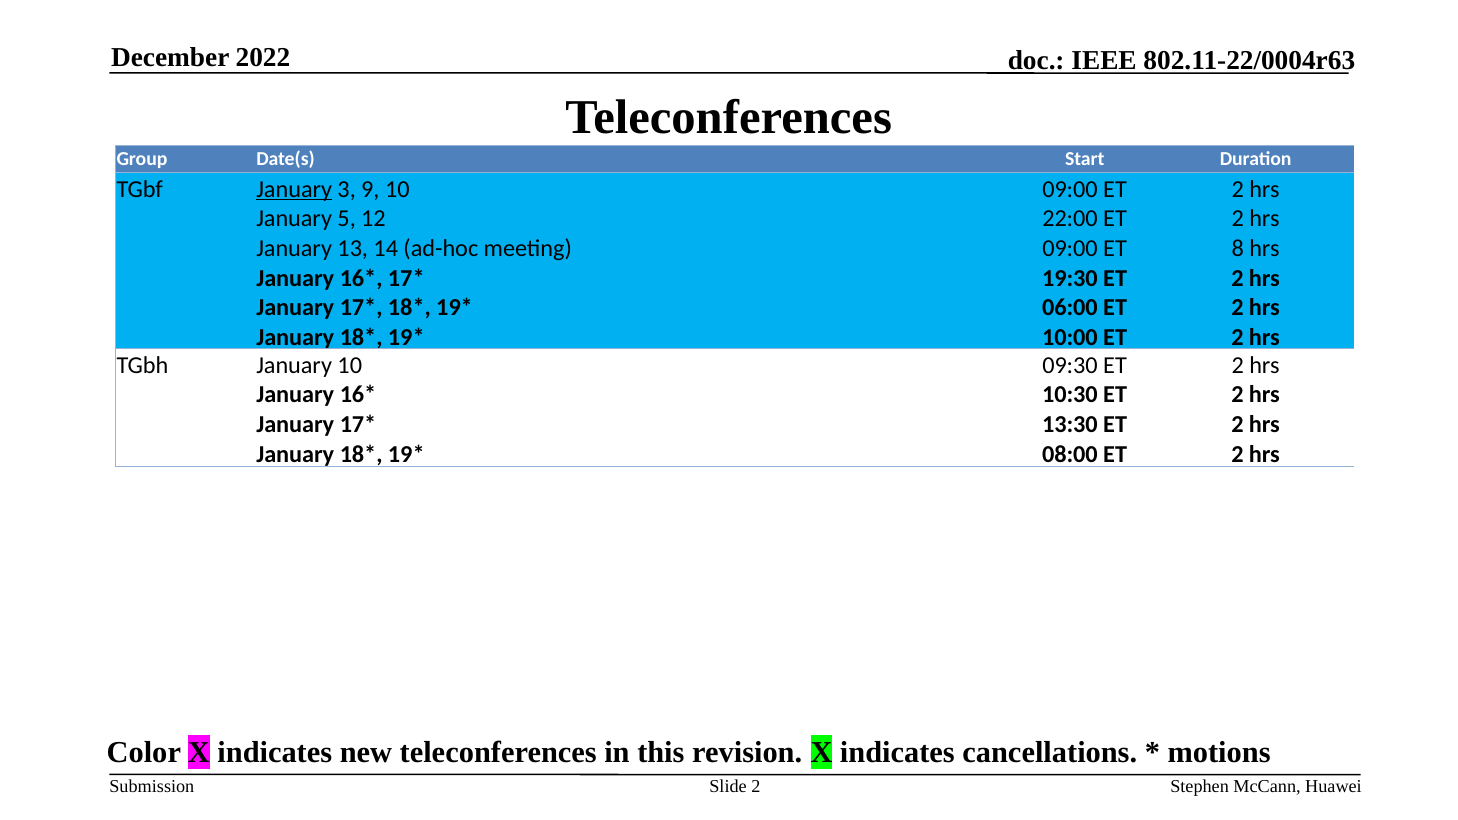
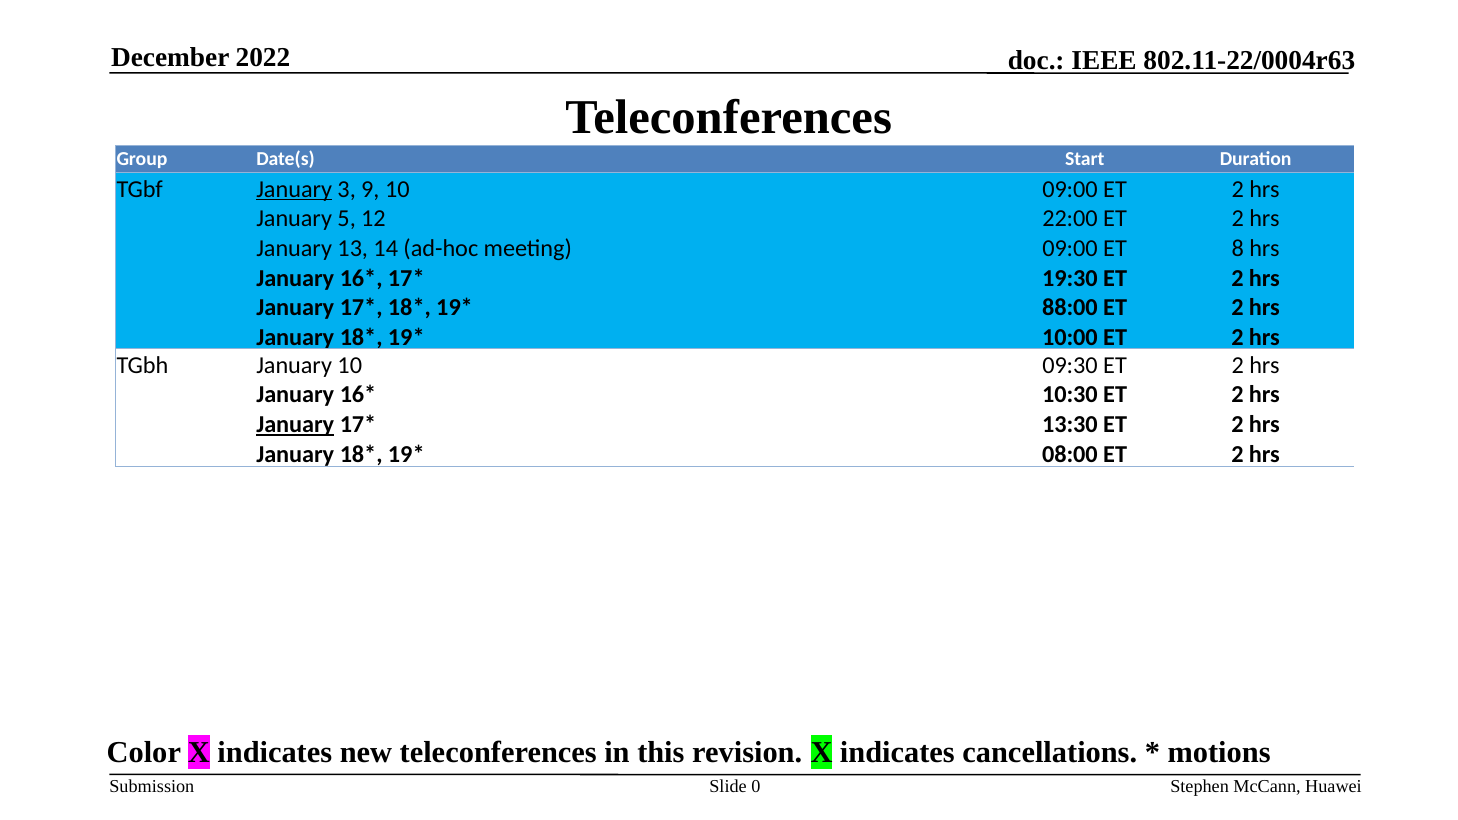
06:00: 06:00 -> 88:00
January at (295, 425) underline: none -> present
Slide 2: 2 -> 0
